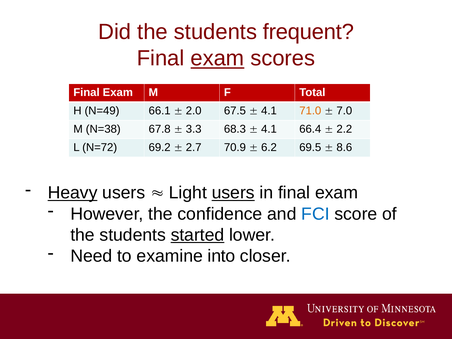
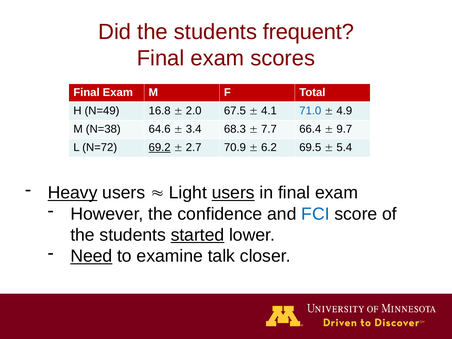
exam at (217, 58) underline: present -> none
66.1: 66.1 -> 16.8
71.0 colour: orange -> blue
7.0: 7.0 -> 4.9
67.8: 67.8 -> 64.6
3.3: 3.3 -> 3.4
4.1 at (269, 129): 4.1 -> 7.7
2.2: 2.2 -> 9.7
69.2 underline: none -> present
8.6: 8.6 -> 5.4
Need underline: none -> present
into: into -> talk
